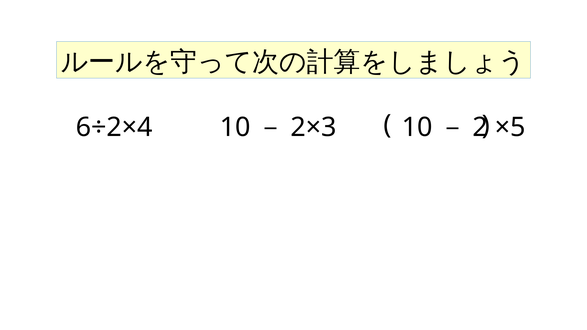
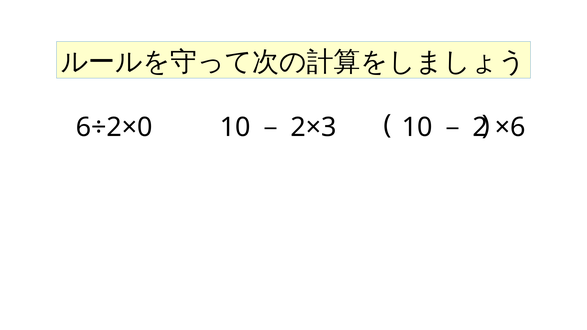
6÷2×4: 6÷2×4 -> 6÷2×0
×5: ×5 -> ×6
